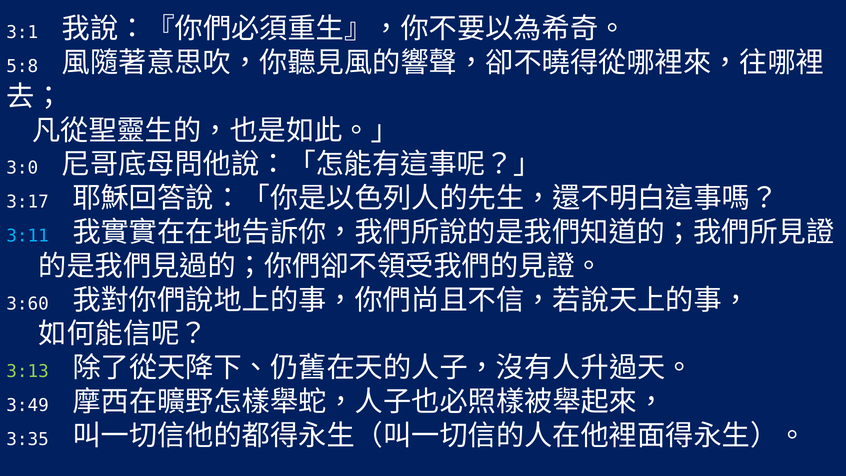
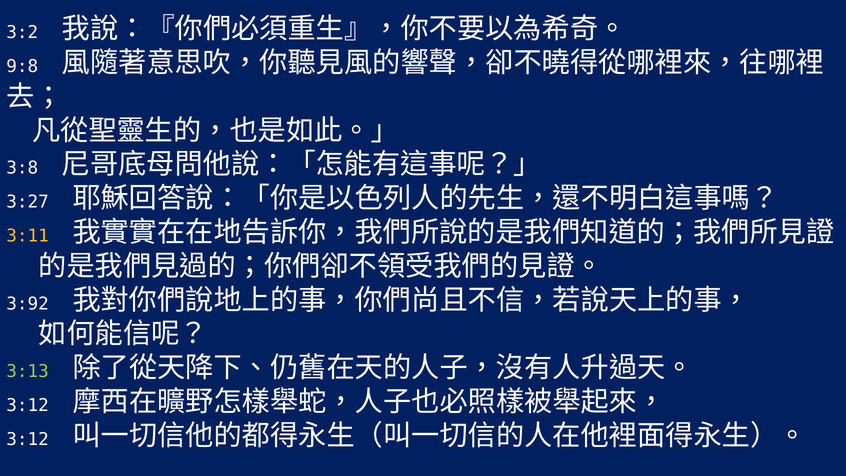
3:1: 3:1 -> 3:2
5:8: 5:8 -> 9:8
3:0: 3:0 -> 3:8
3:17: 3:17 -> 3:27
3:11 colour: light blue -> yellow
3:60: 3:60 -> 3:92
3:49 at (28, 405): 3:49 -> 3:12
3:35 at (28, 439): 3:35 -> 3:12
